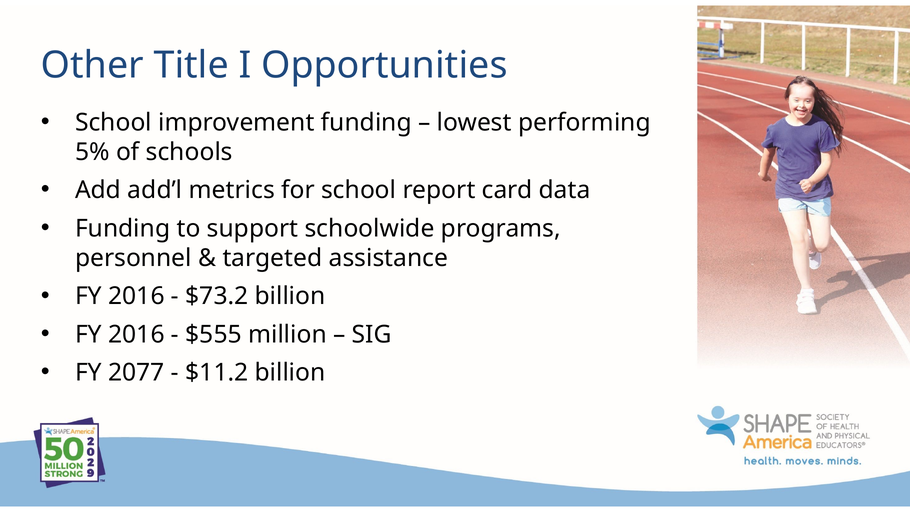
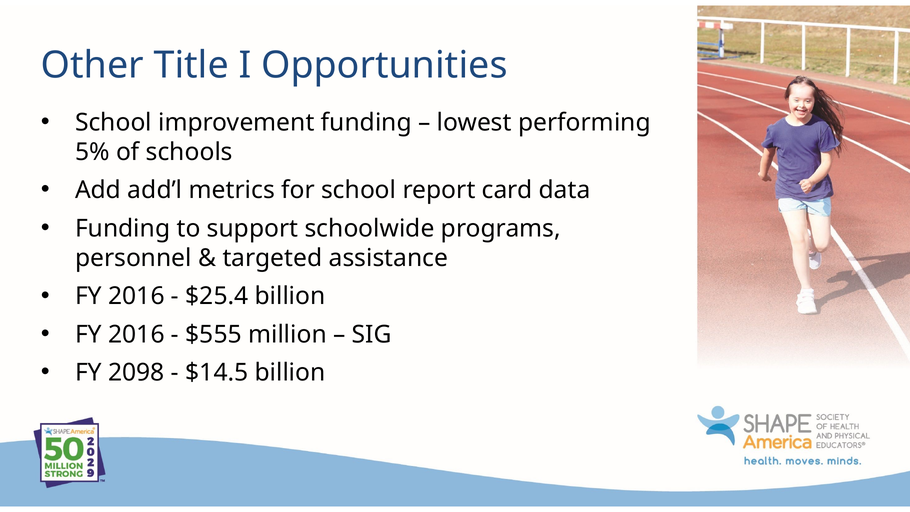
$73.2: $73.2 -> $25.4
2077: 2077 -> 2098
$11.2: $11.2 -> $14.5
